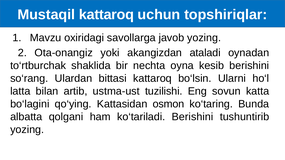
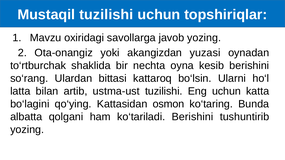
Mustaqil kattaroq: kattaroq -> tuzilishi
ataladi: ataladi -> yuzasi
Eng sovun: sovun -> uchun
